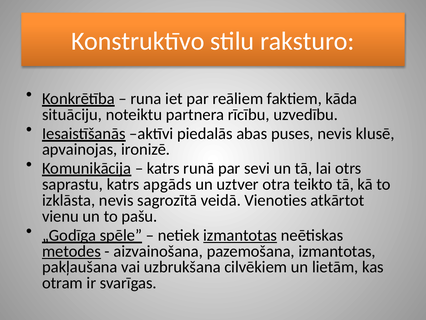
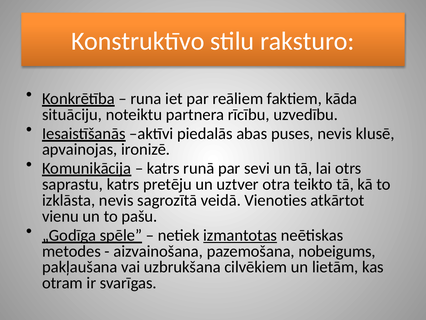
apgāds: apgāds -> pretēju
metodes underline: present -> none
pazemošana izmantotas: izmantotas -> nobeigums
